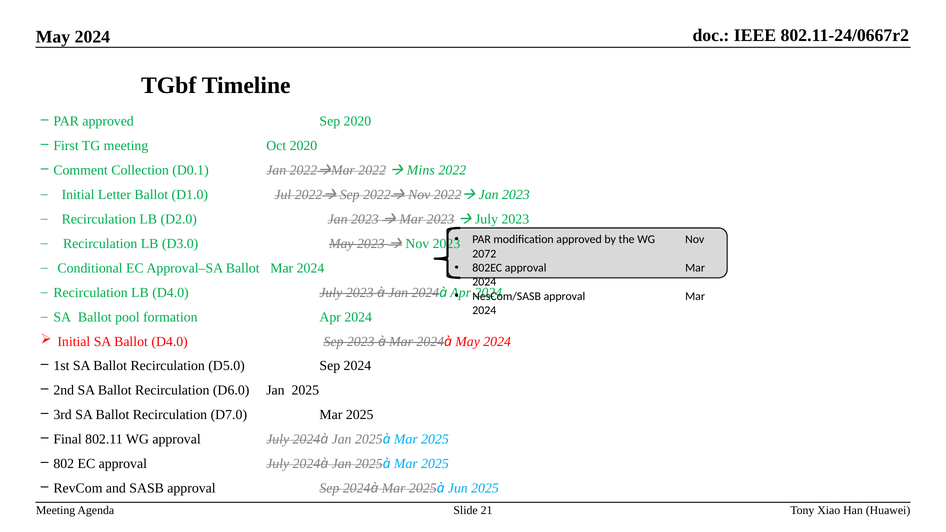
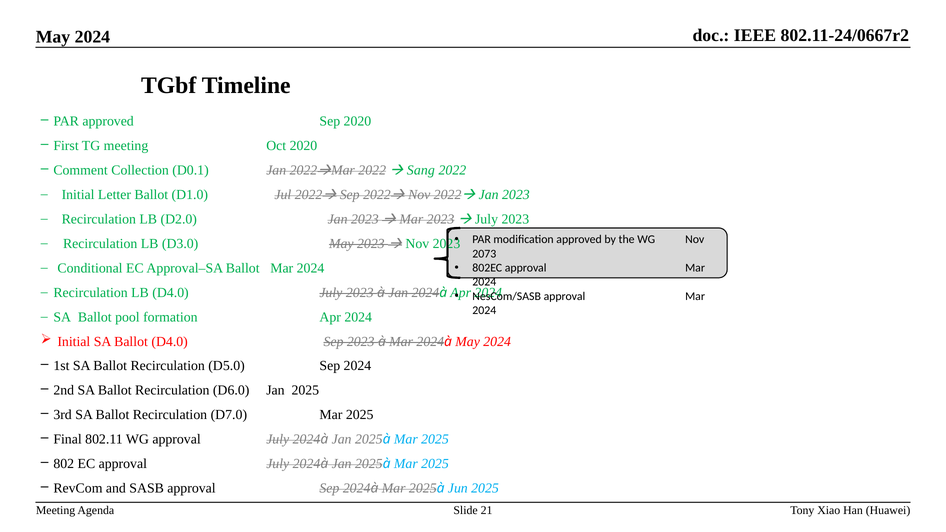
Mins: Mins -> Sang
2072: 2072 -> 2073
